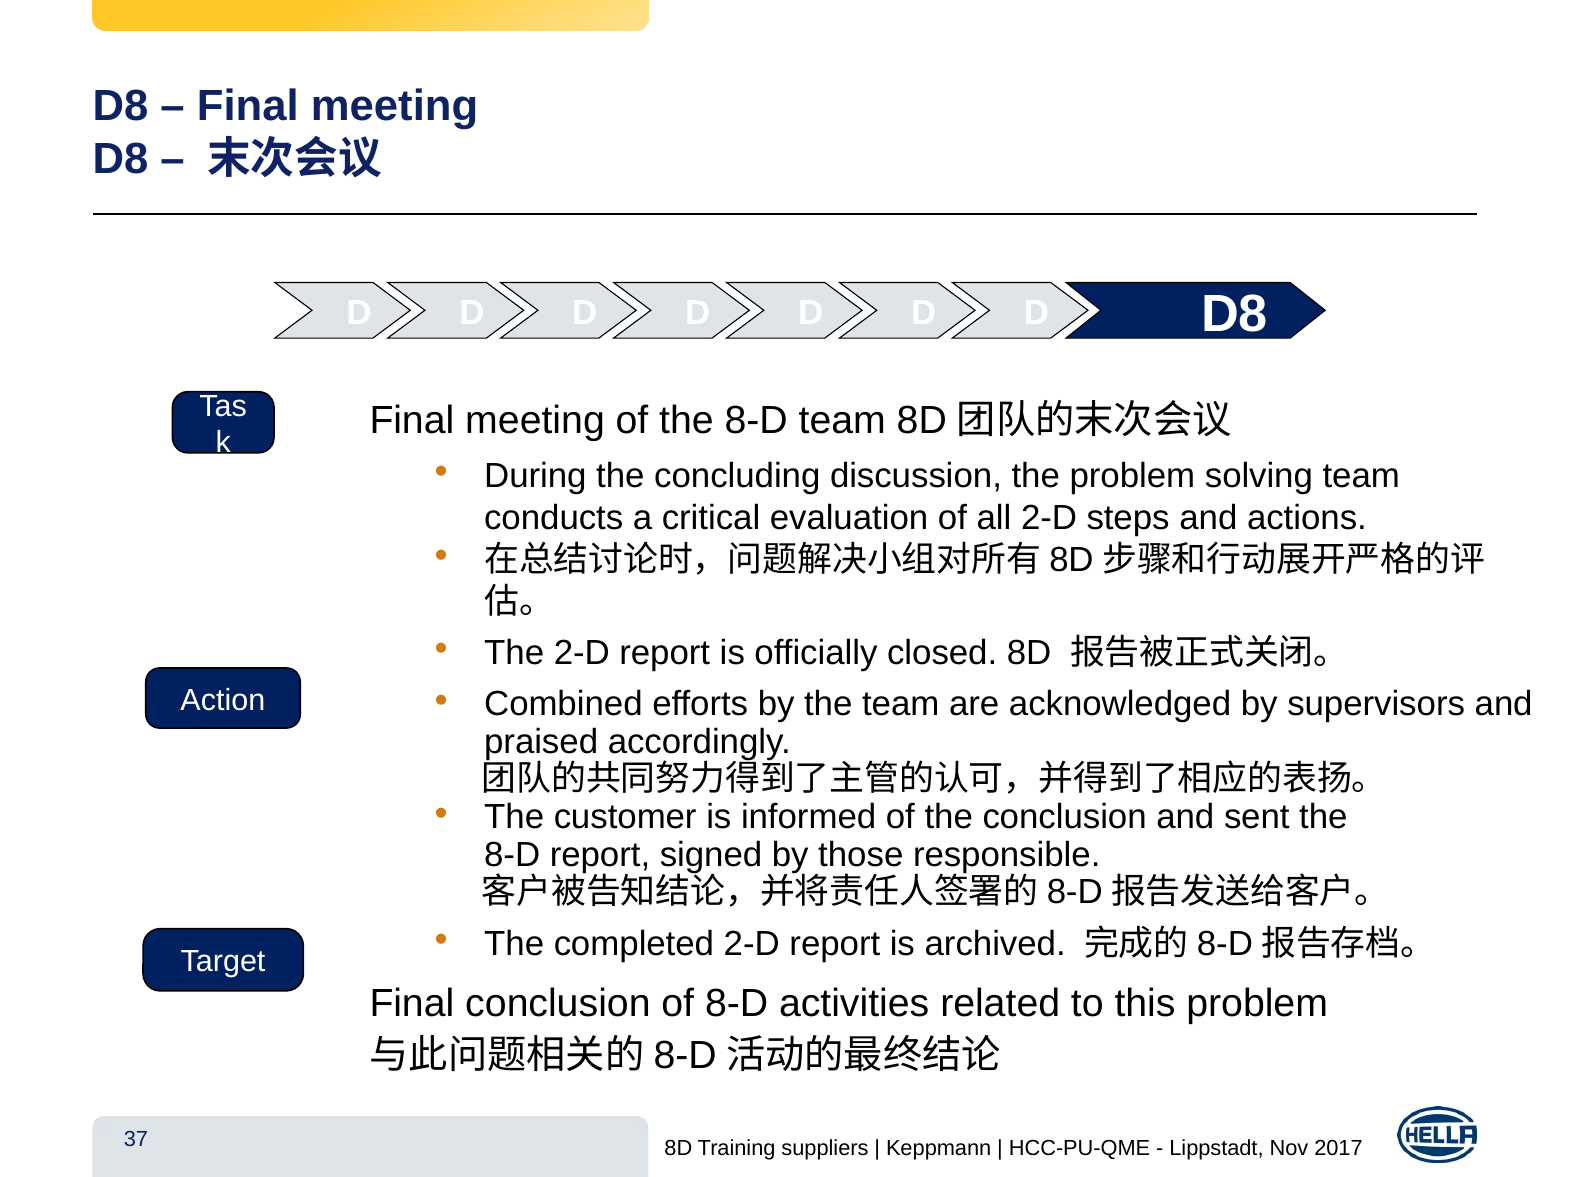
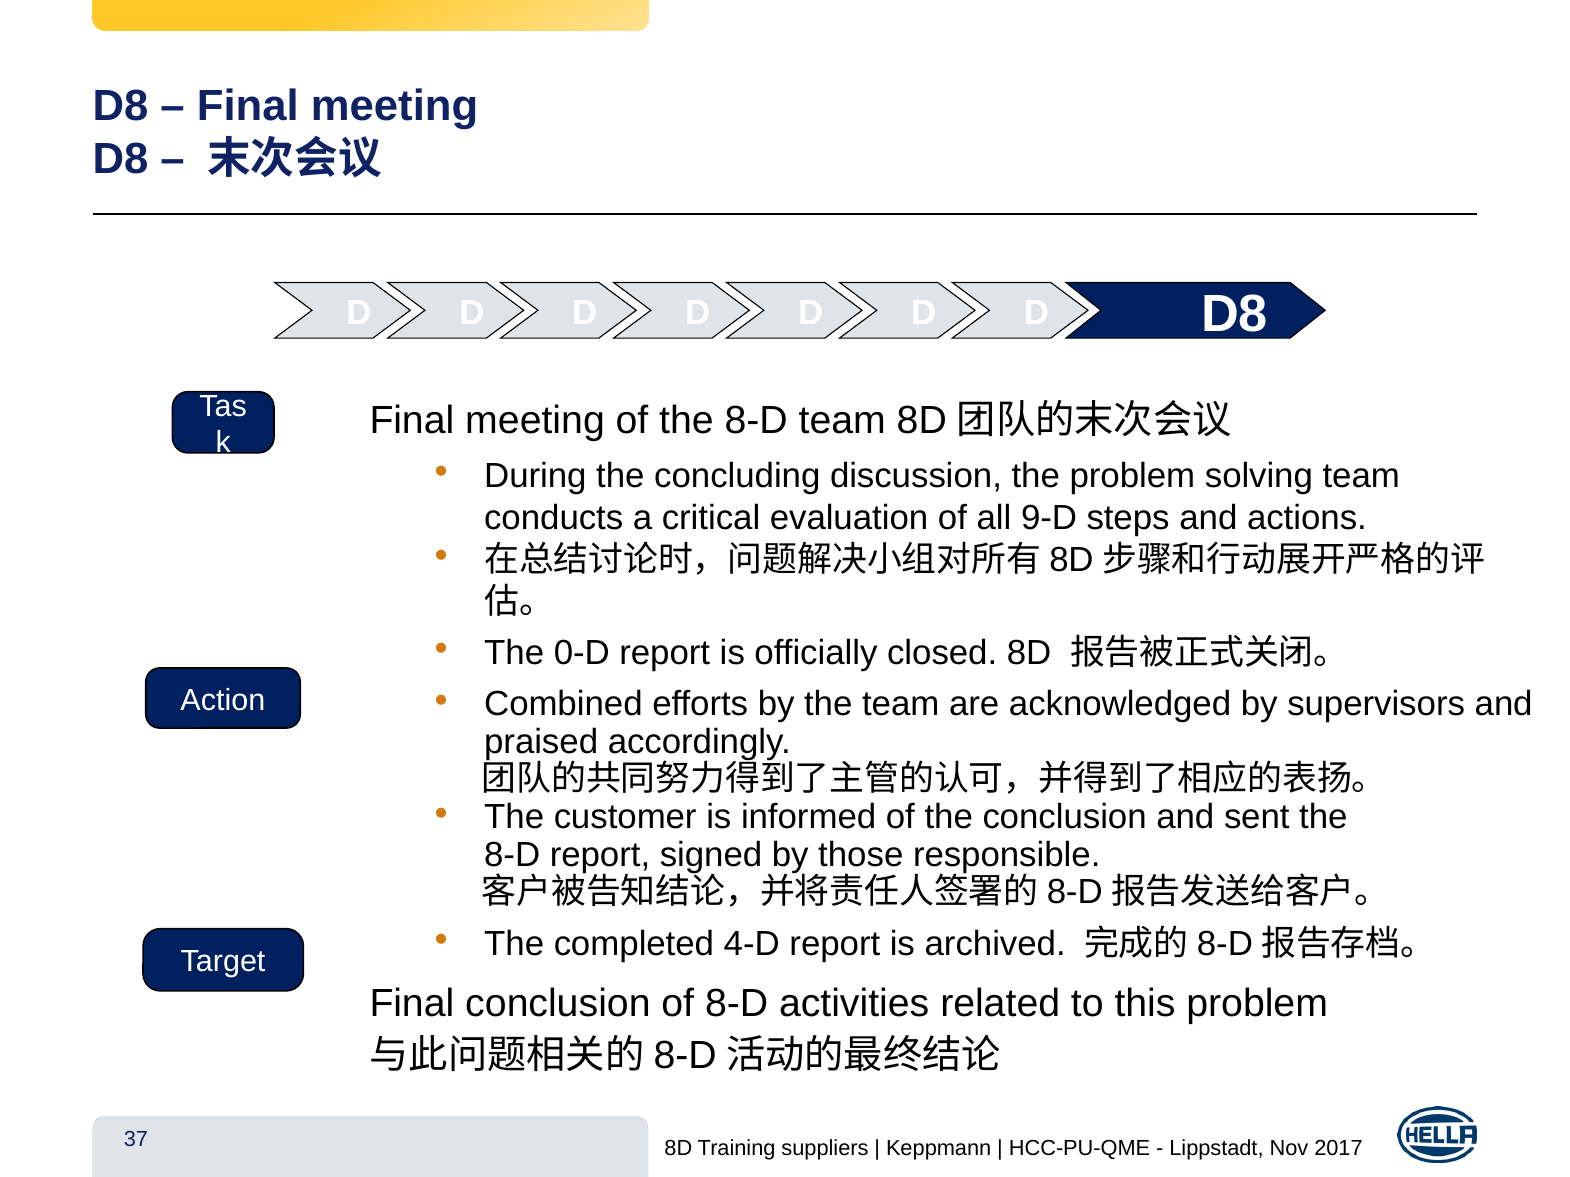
all 2-D: 2-D -> 9-D
The 2-D: 2-D -> 0-D
completed 2-D: 2-D -> 4-D
